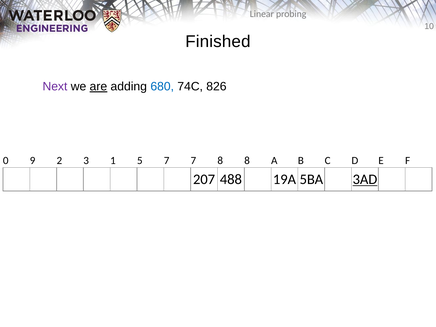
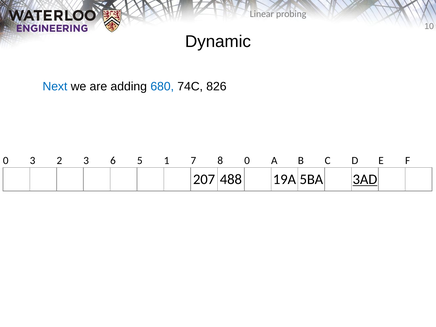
Finished: Finished -> Dynamic
Next colour: purple -> blue
are underline: present -> none
0 9: 9 -> 3
1: 1 -> 6
5 7: 7 -> 1
8 8: 8 -> 0
